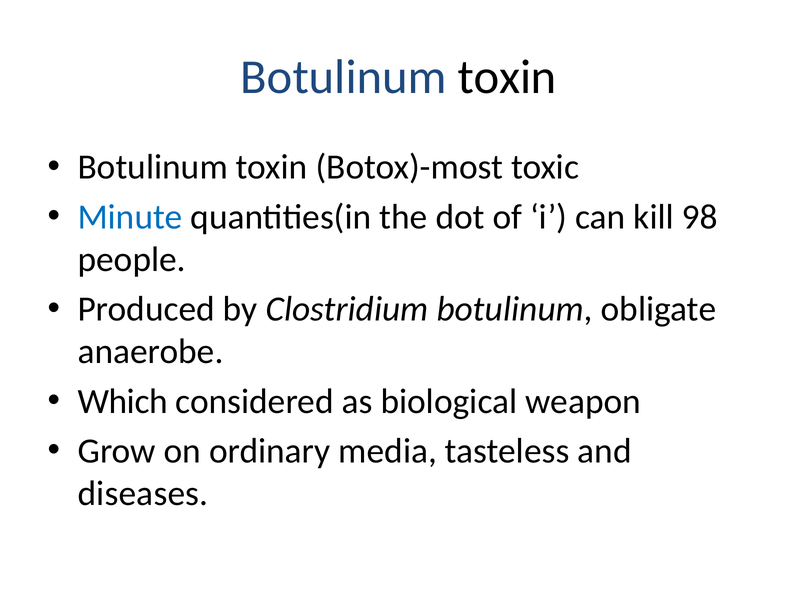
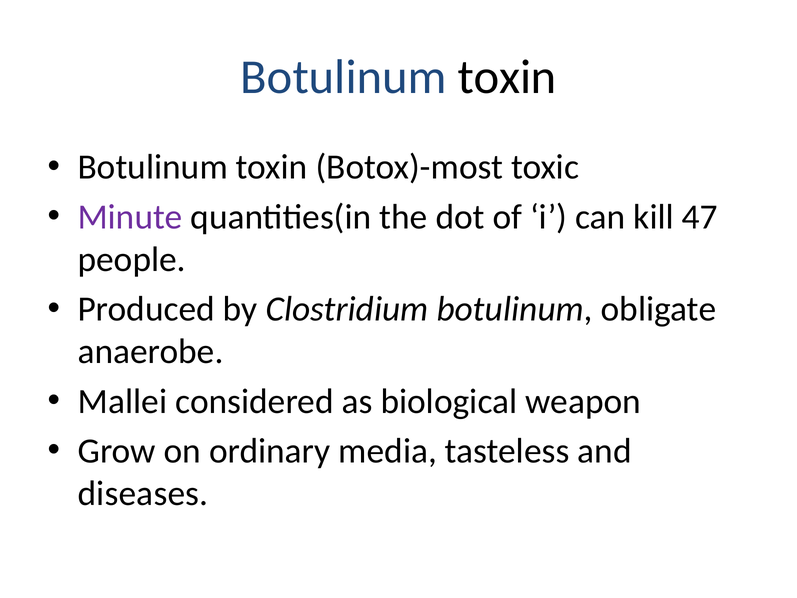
Minute colour: blue -> purple
98: 98 -> 47
Which: Which -> Mallei
